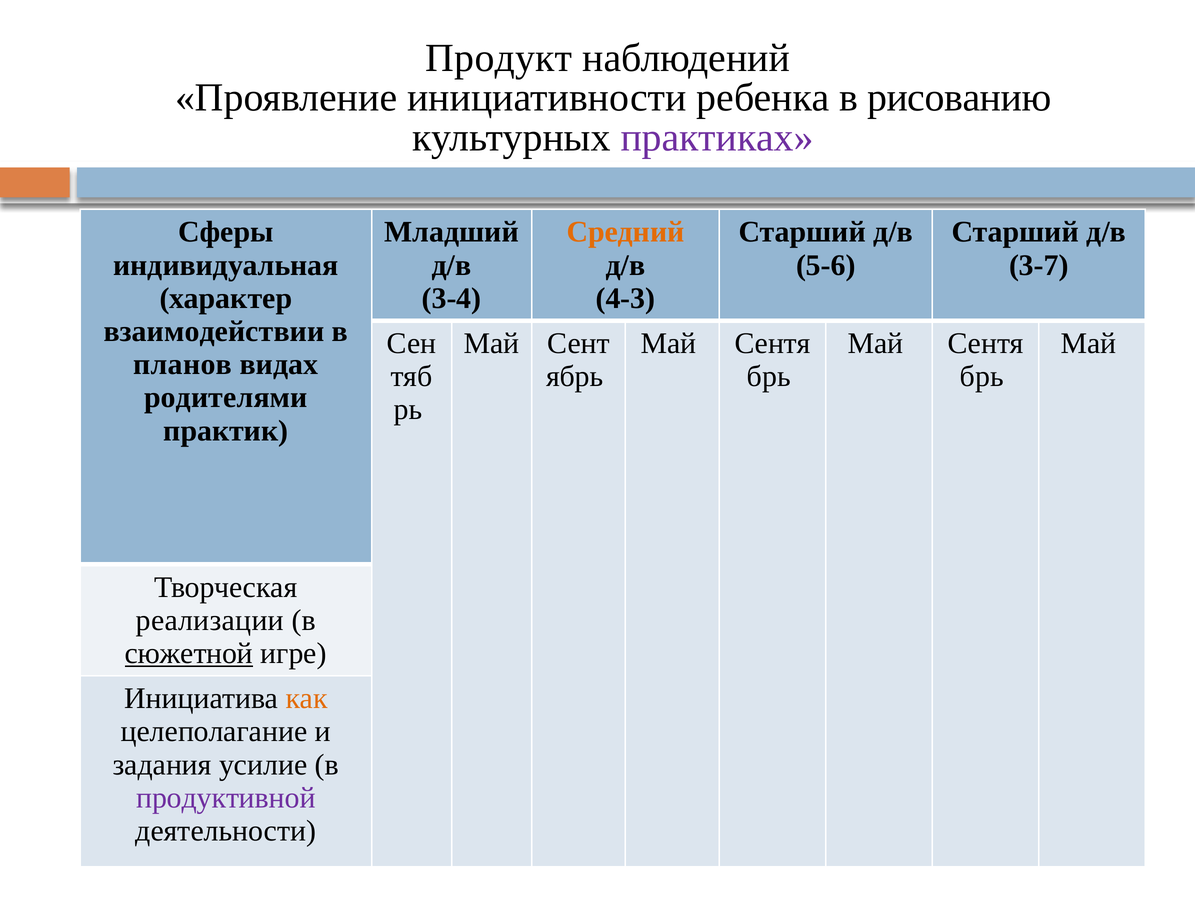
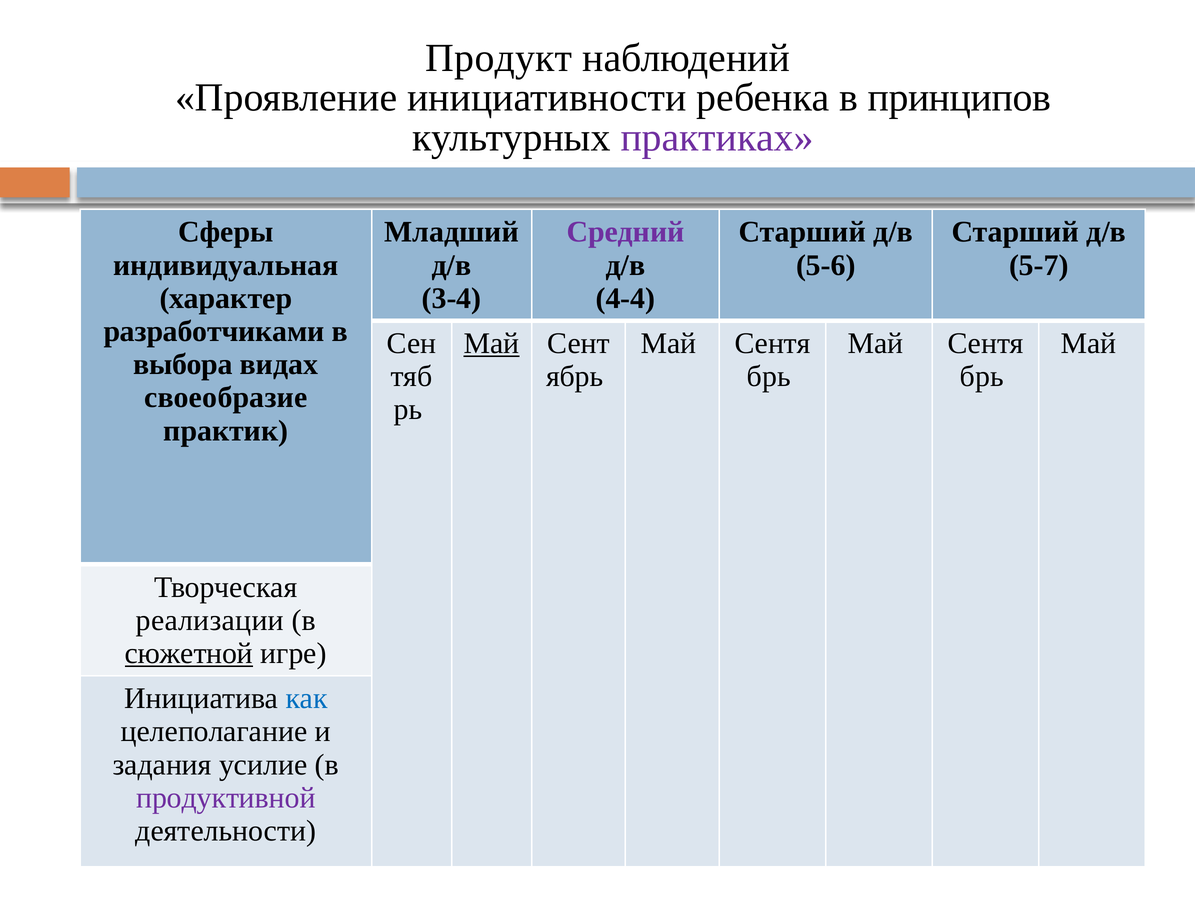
рисованию: рисованию -> принципов
Средний colour: orange -> purple
3-7: 3-7 -> 5-7
4-3: 4-3 -> 4-4
взаимодействии: взаимодействии -> разработчиками
Май at (492, 343) underline: none -> present
планов: планов -> выбора
родителями: родителями -> своеобразие
как colour: orange -> blue
